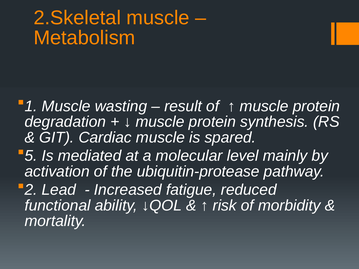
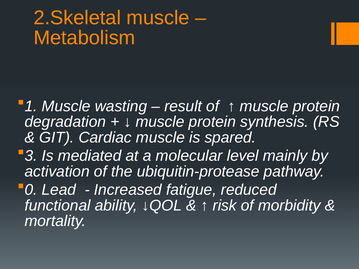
5: 5 -> 3
2: 2 -> 0
